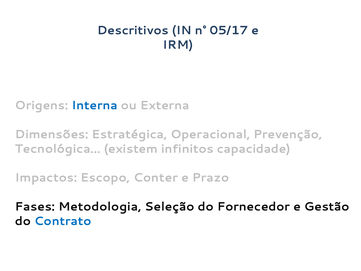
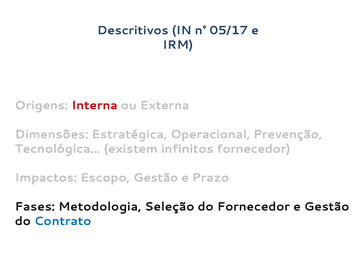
Interna colour: blue -> red
infinitos capacidade: capacidade -> fornecedor
Escopo Conter: Conter -> Gestão
